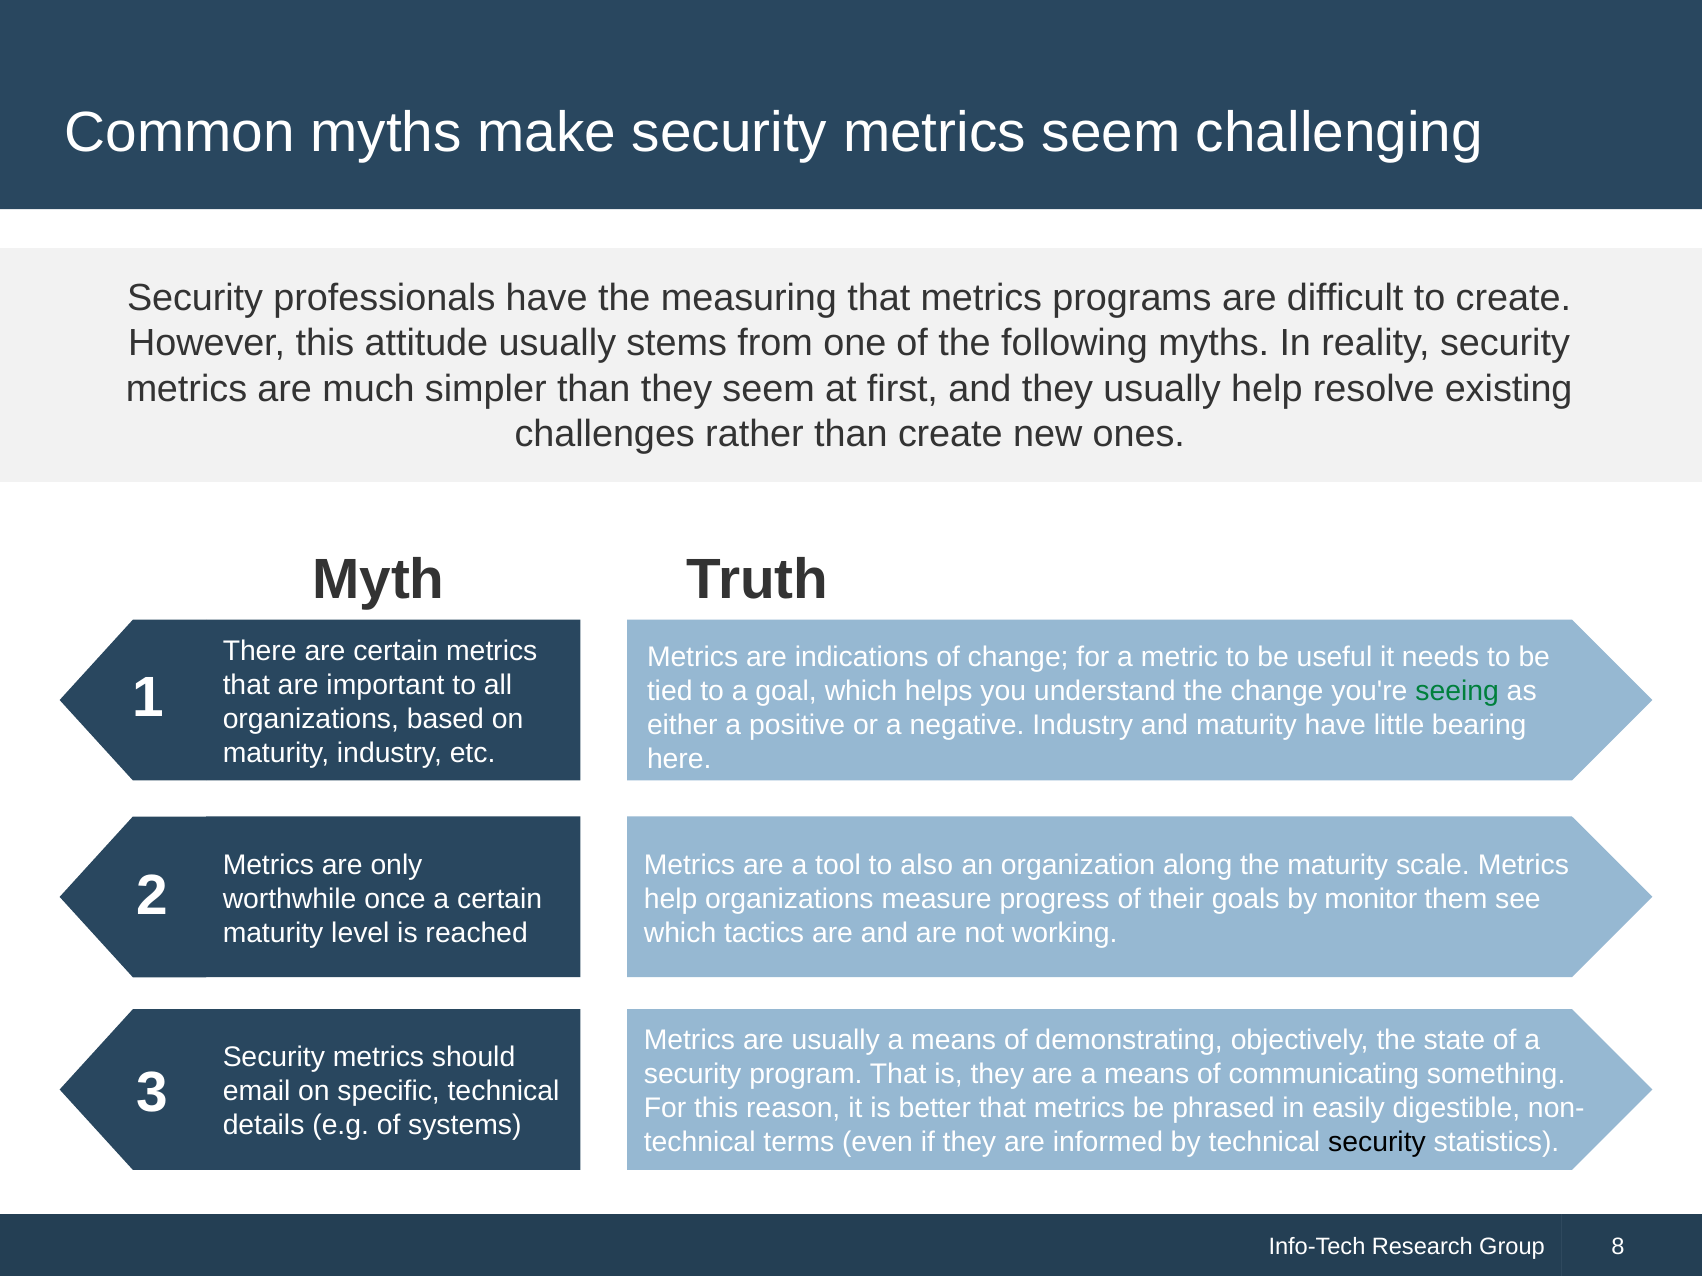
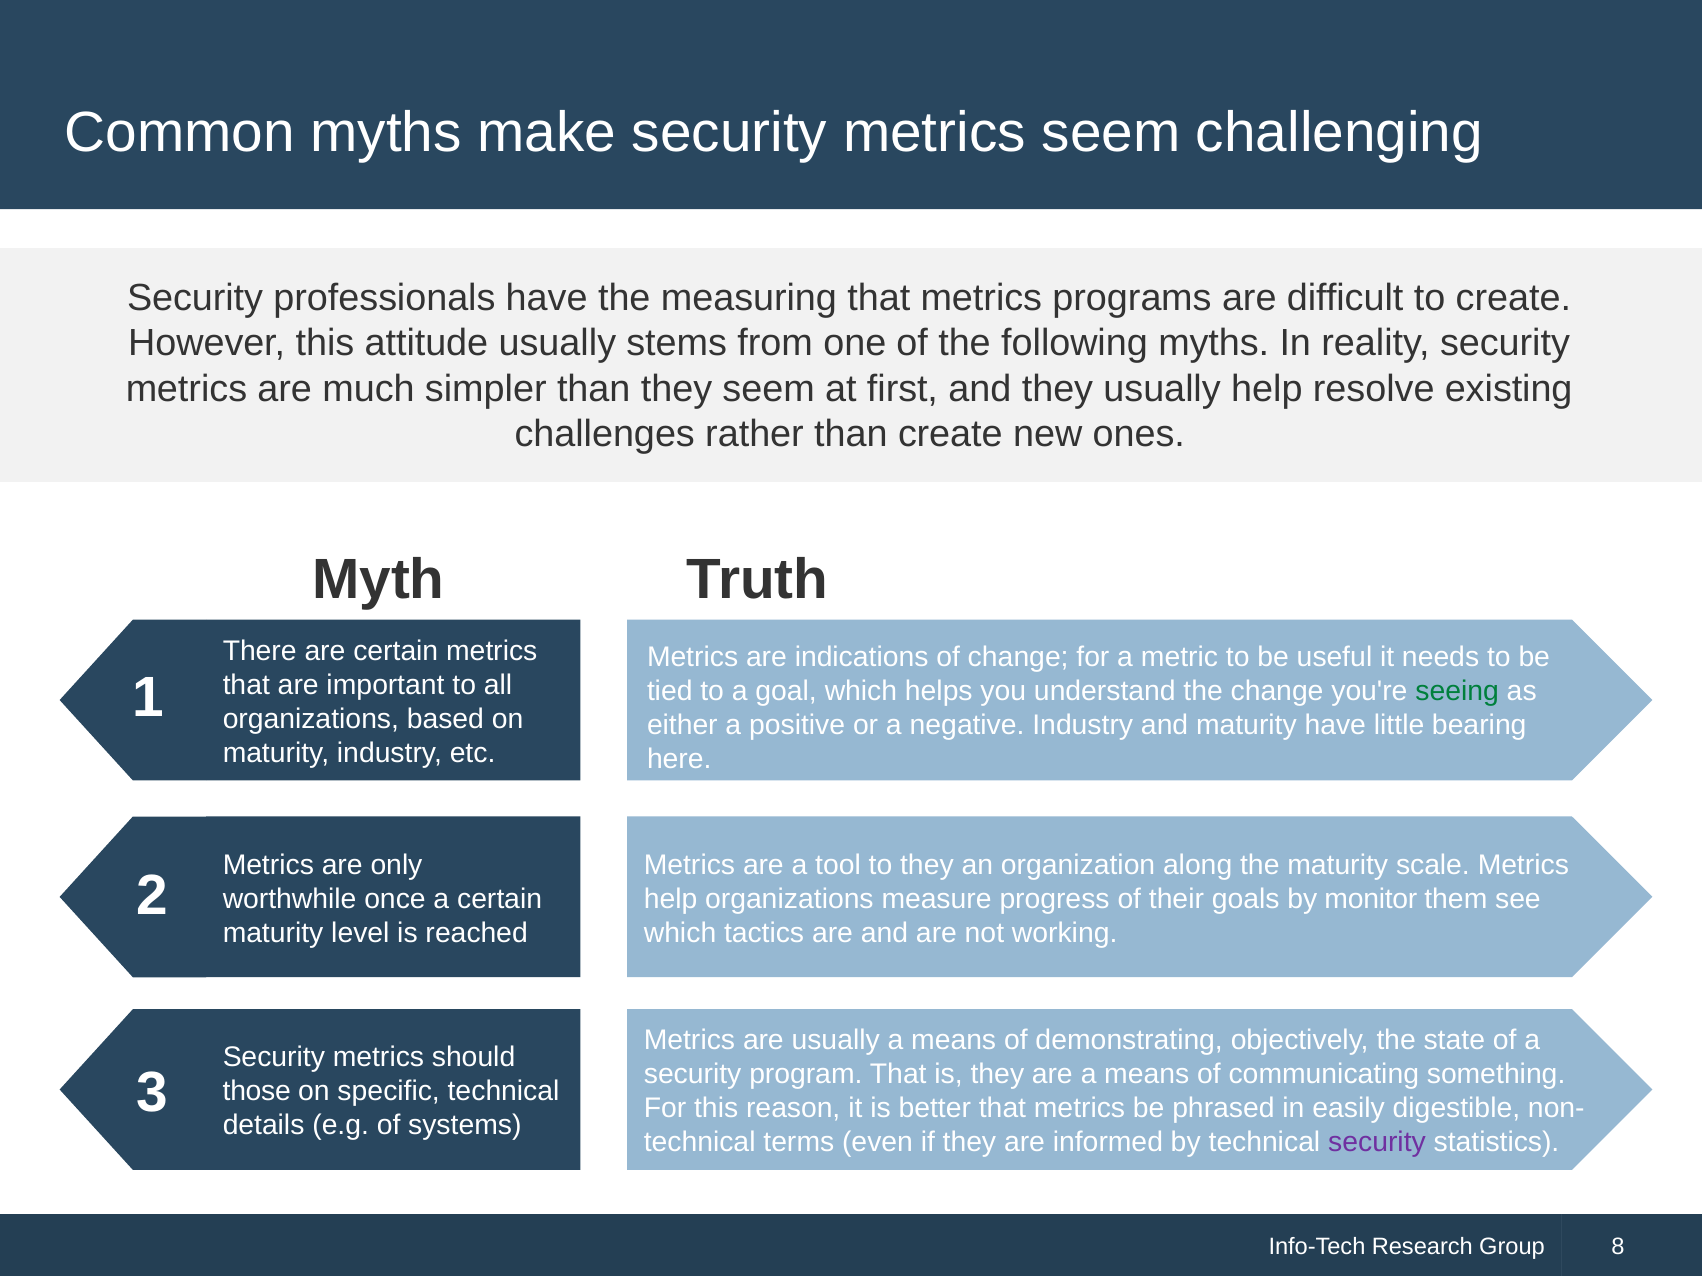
to also: also -> they
email: email -> those
security at (1377, 1143) colour: black -> purple
